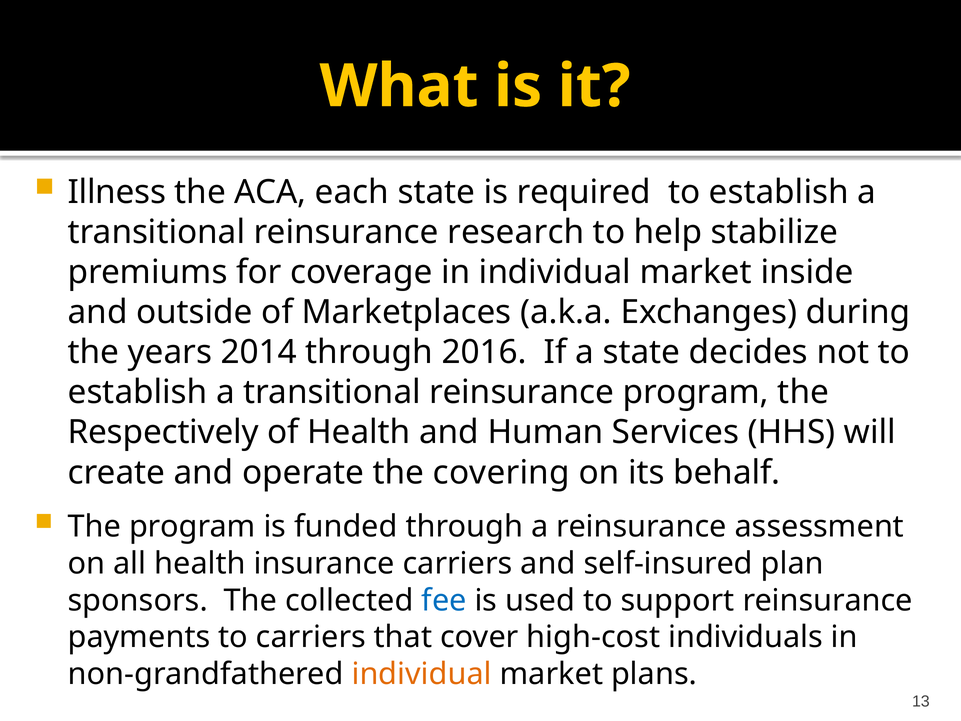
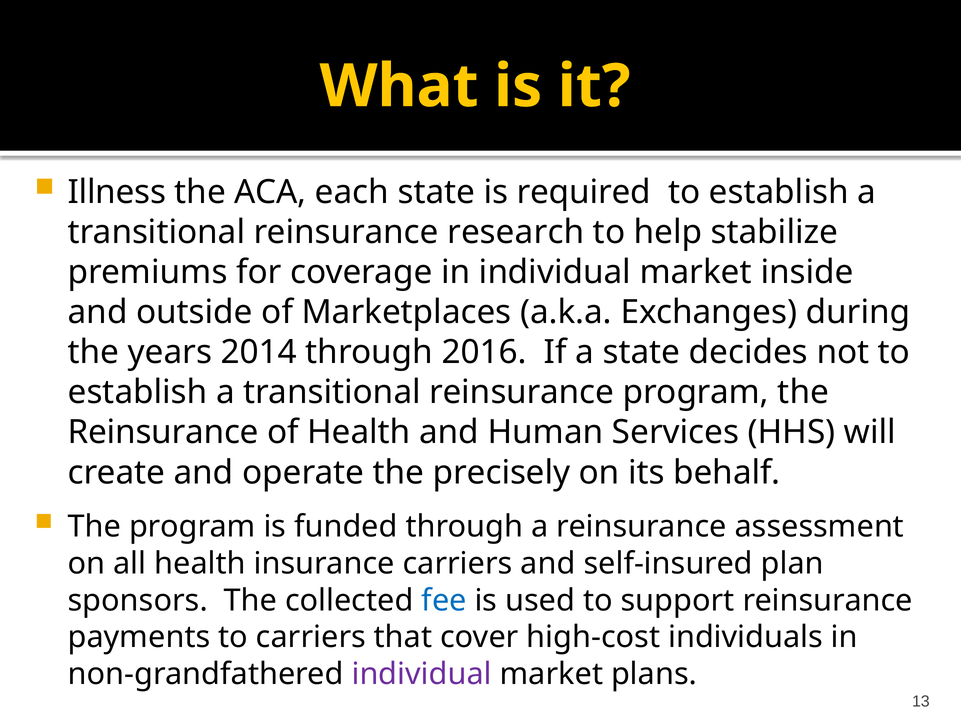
Respectively at (163, 432): Respectively -> Reinsurance
covering: covering -> precisely
individual at (422, 674) colour: orange -> purple
